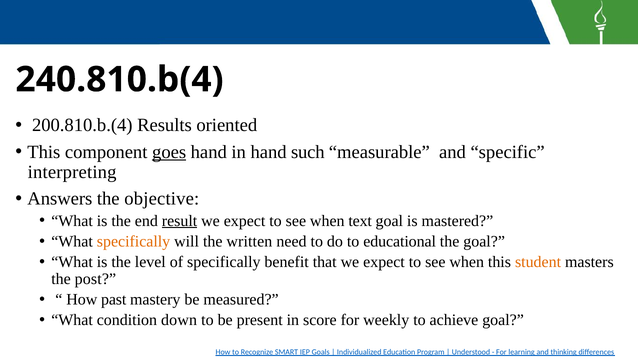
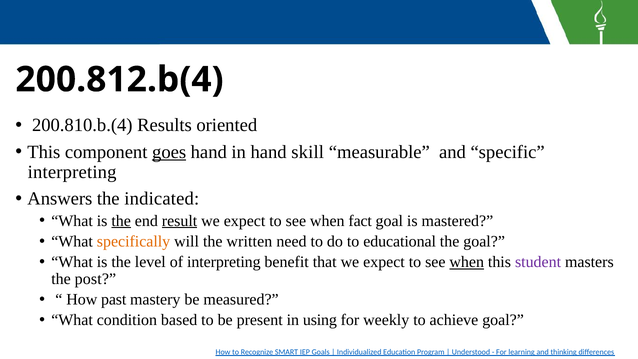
240.810.b(4: 240.810.b(4 -> 200.812.b(4
such: such -> skill
objective: objective -> indicated
the at (121, 221) underline: none -> present
text: text -> fact
of specifically: specifically -> interpreting
when at (467, 262) underline: none -> present
student colour: orange -> purple
down: down -> based
score: score -> using
